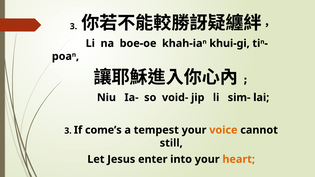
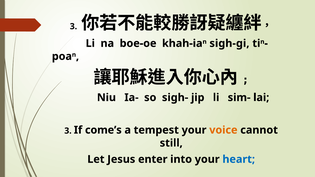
khui-gi: khui-gi -> sigh-gi
void-: void- -> sigh-
heart colour: orange -> blue
